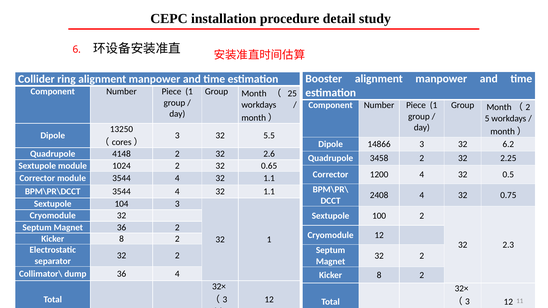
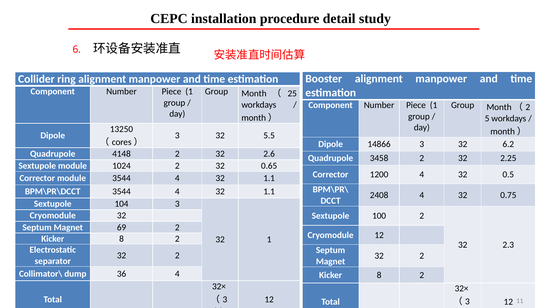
Magnet 36: 36 -> 69
